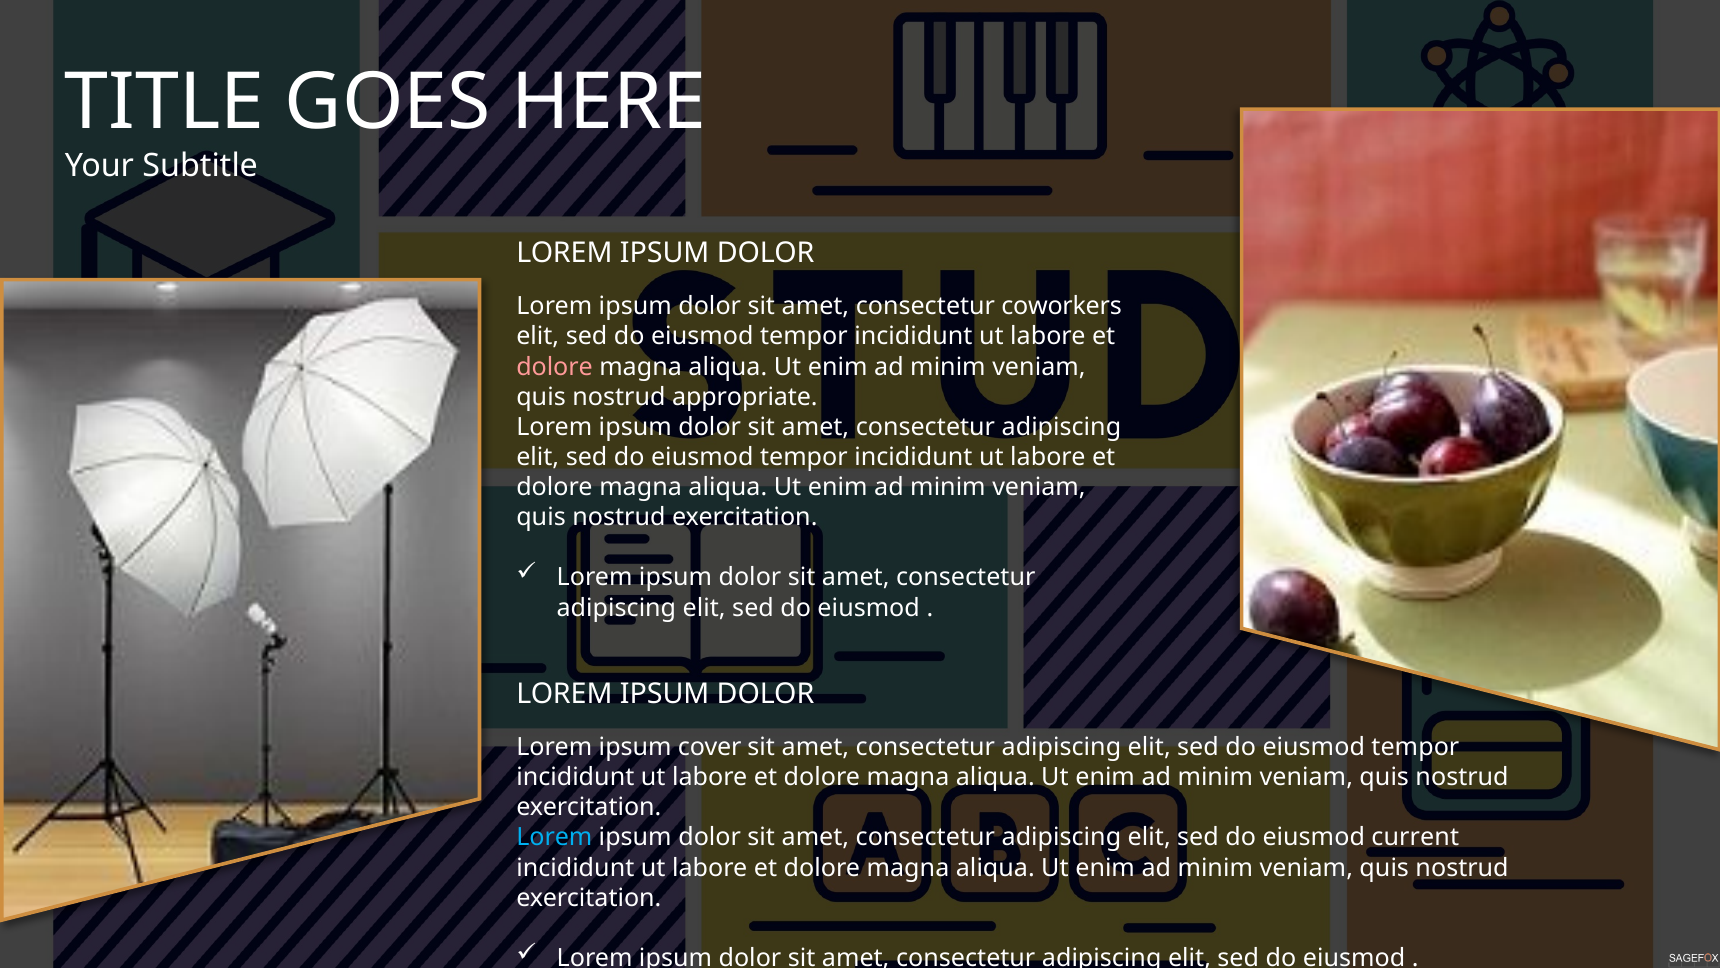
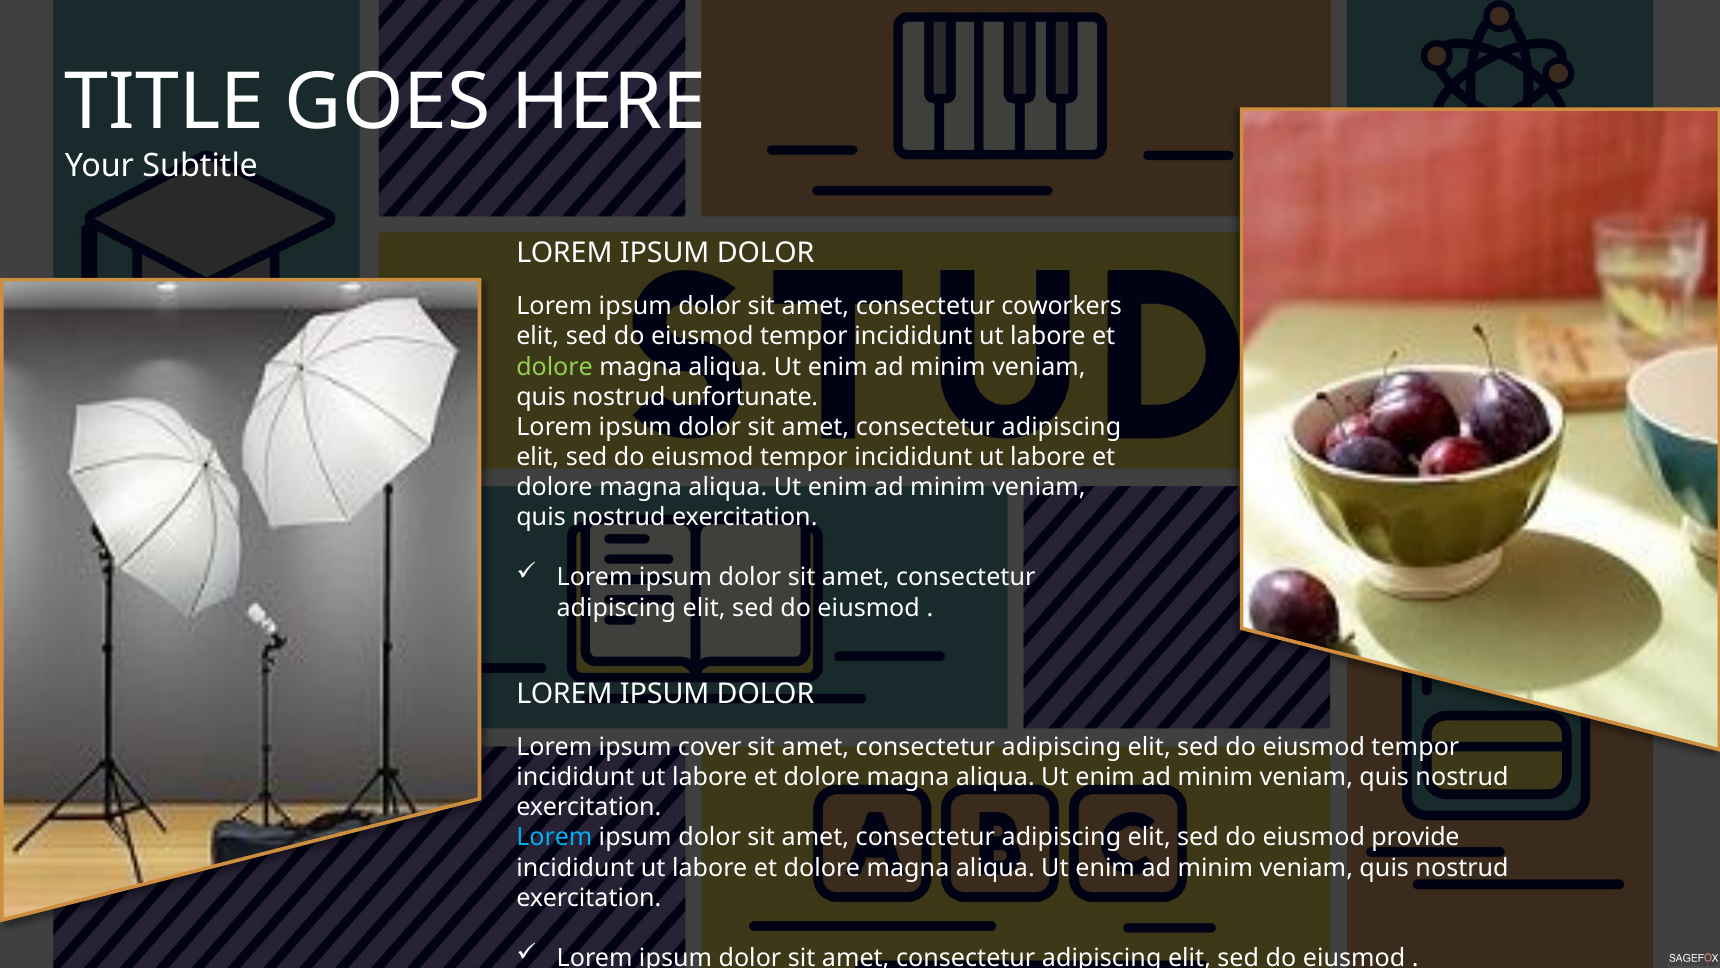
dolore at (555, 367) colour: pink -> light green
appropriate: appropriate -> unfortunate
current: current -> provide
